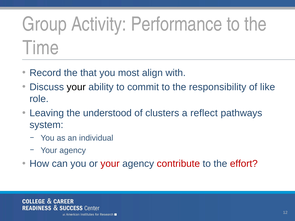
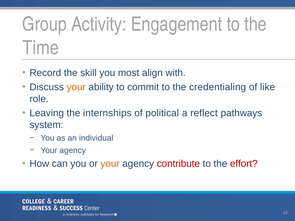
Performance: Performance -> Engagement
that: that -> skill
your at (76, 87) colour: black -> orange
responsibility: responsibility -> credentialing
understood: understood -> internships
clusters: clusters -> political
your at (110, 164) colour: red -> orange
